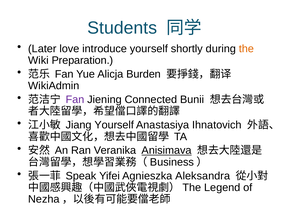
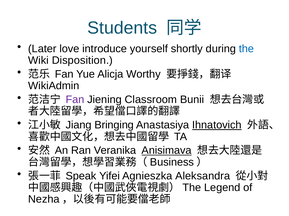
the at (246, 49) colour: orange -> blue
Preparation: Preparation -> Disposition
Burden: Burden -> Worthy
Connected: Connected -> Classroom
Jiang Yourself: Yourself -> Bringing
Ihnatovich underline: none -> present
